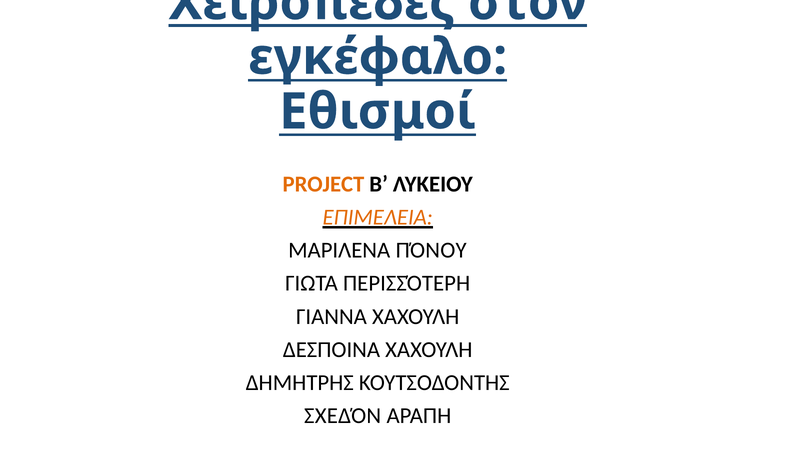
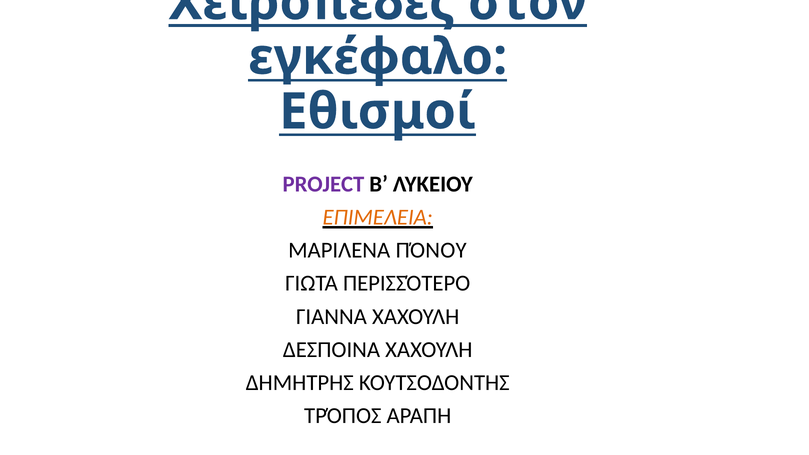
PROJECT colour: orange -> purple
ΠΕΡΙΣΣΌΤΕΡΗ: ΠΕΡΙΣΣΌΤΕΡΗ -> ΠΕΡΙΣΣΌΤΕΡΟ
ΣΧΕΔΌΝ: ΣΧΕΔΌΝ -> ΤΡΌΠΟΣ
